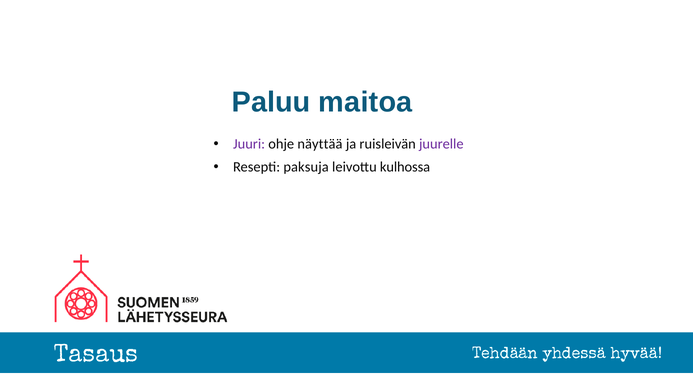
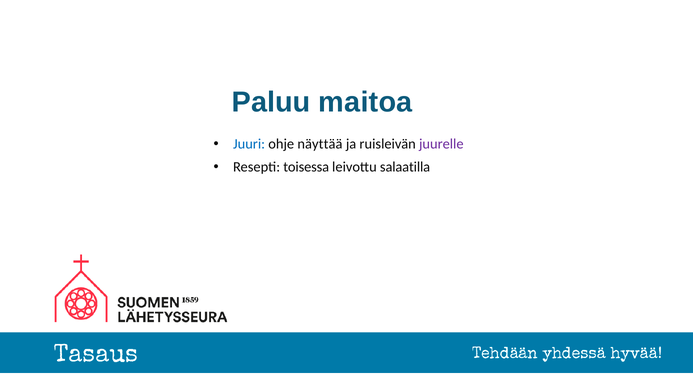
Juuri colour: purple -> blue
paksuja: paksuja -> toisessa
kulhossa: kulhossa -> salaatilla
